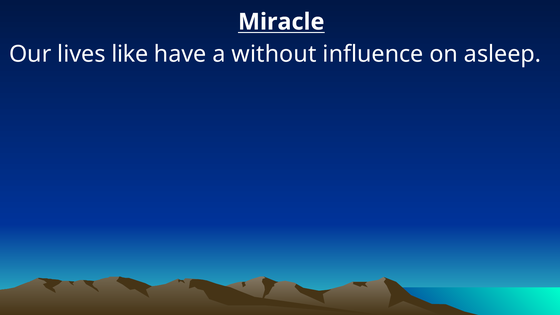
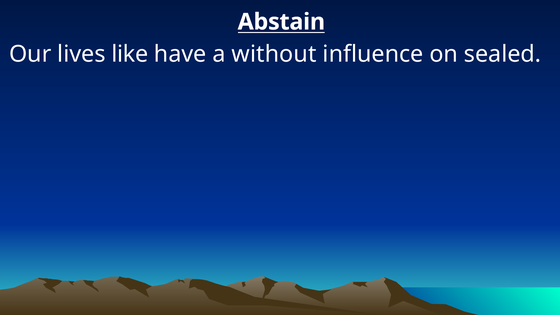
Miracle: Miracle -> Abstain
asleep: asleep -> sealed
